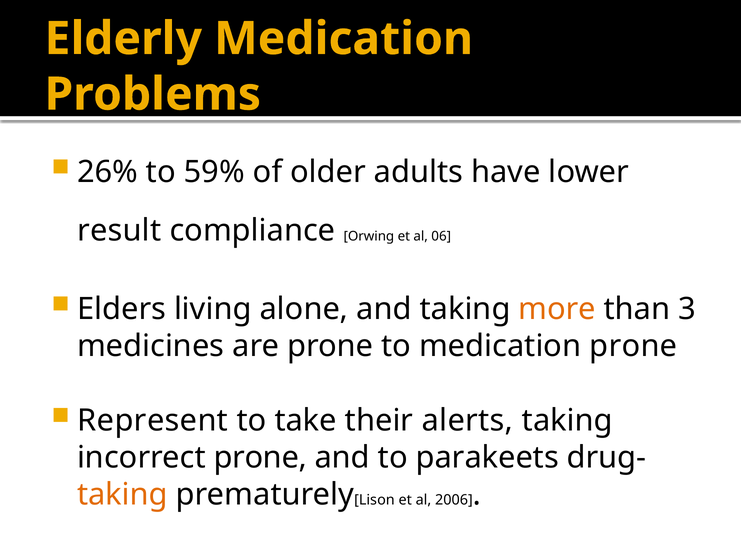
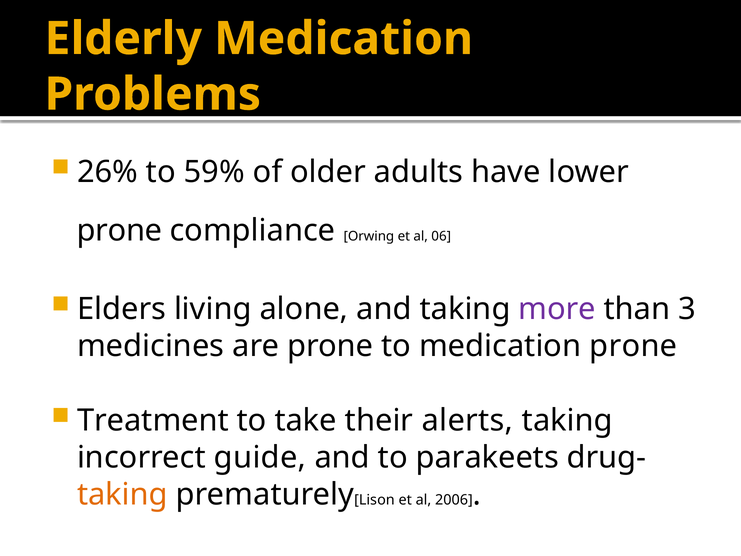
result at (119, 231): result -> prone
more colour: orange -> purple
Represent: Represent -> Treatment
incorrect prone: prone -> guide
